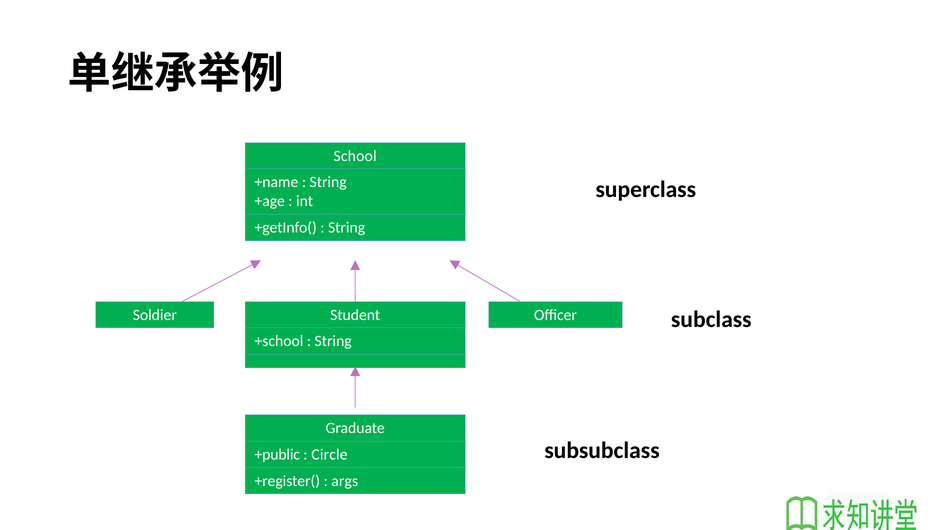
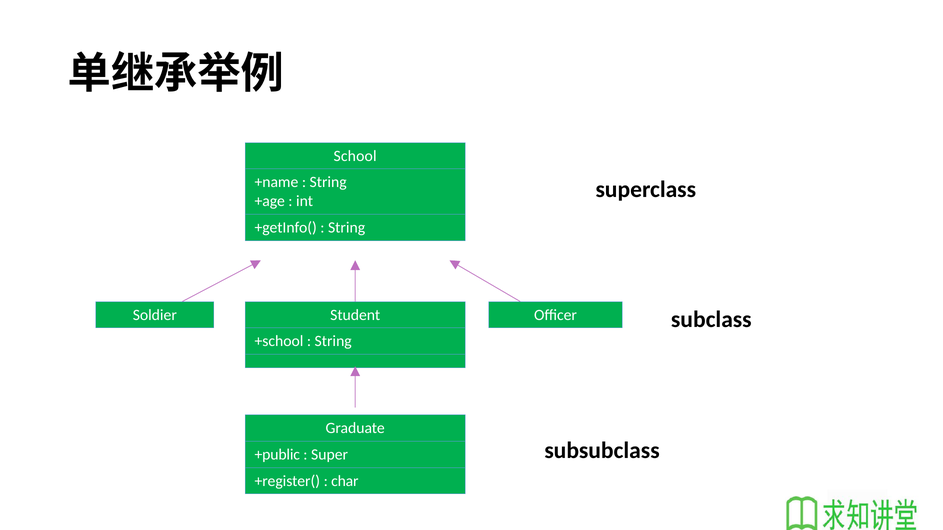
Circle: Circle -> Super
args: args -> char
